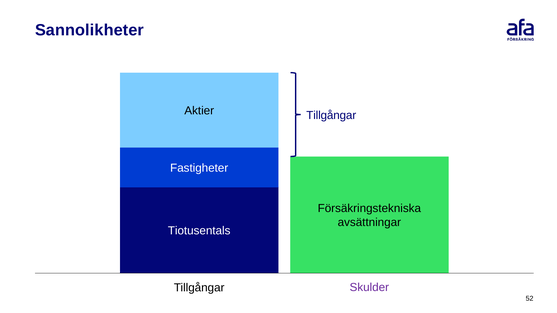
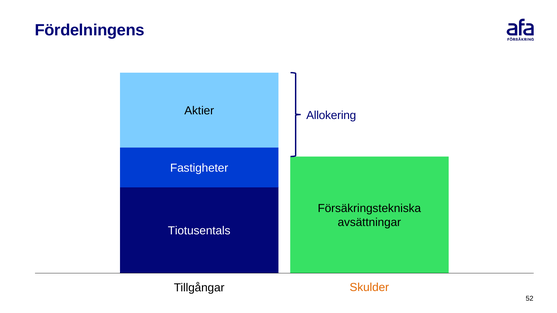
Sannolikheter: Sannolikheter -> Fördelningens
Tillgångar at (331, 115): Tillgångar -> Allokering
Skulder colour: purple -> orange
